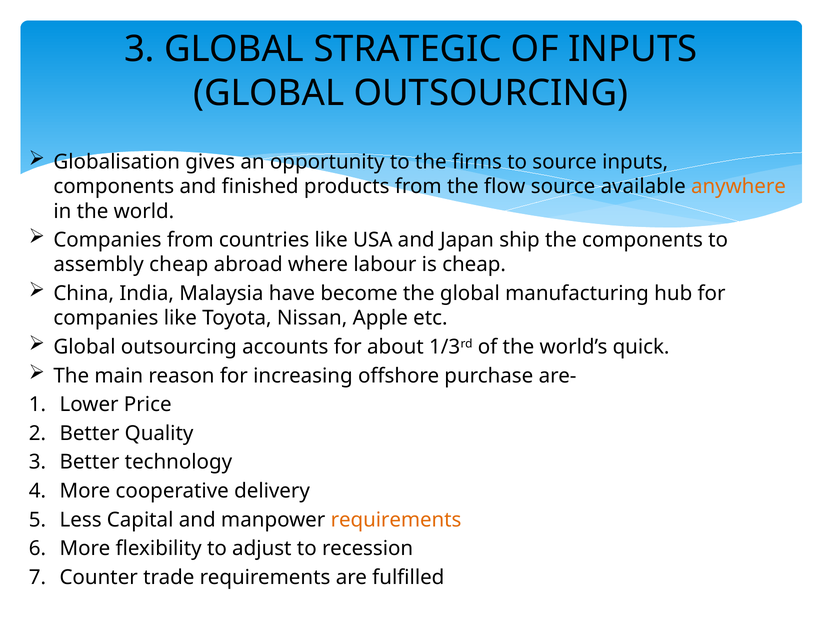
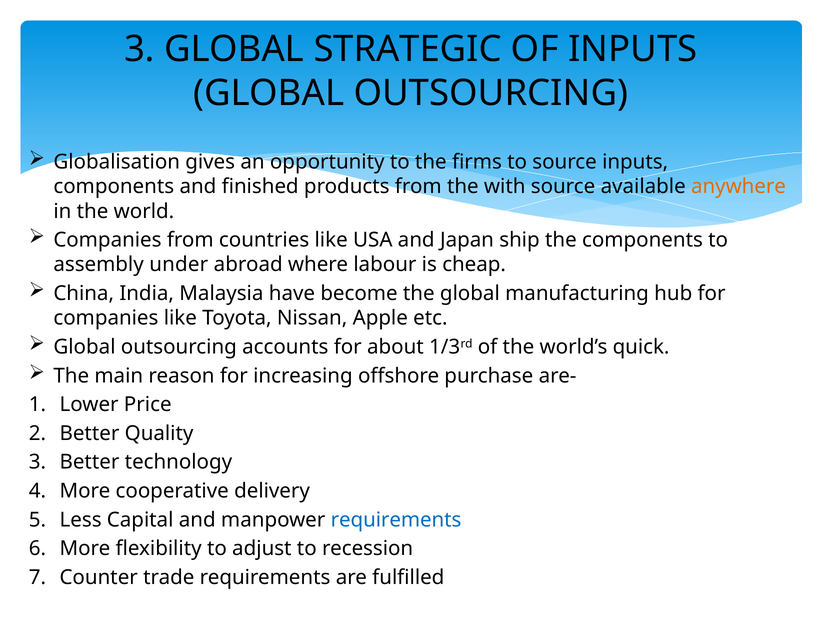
flow: flow -> with
assembly cheap: cheap -> under
requirements at (396, 519) colour: orange -> blue
